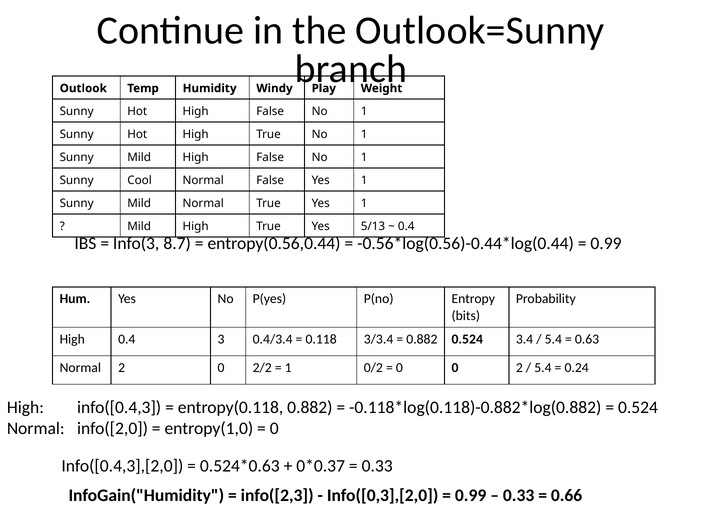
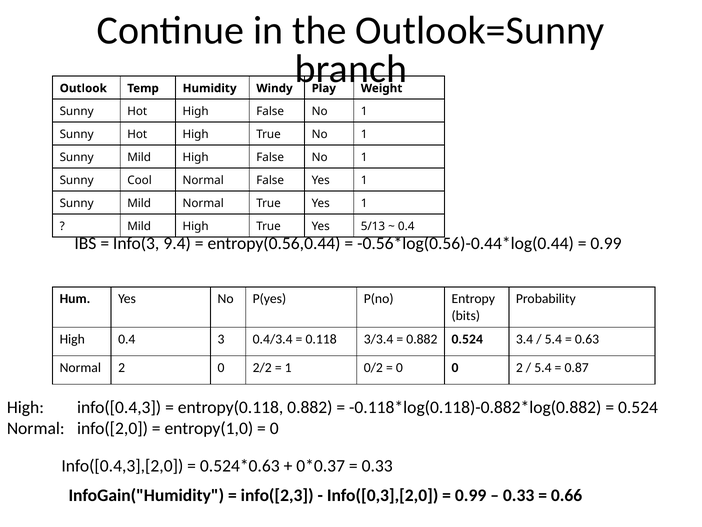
8.7: 8.7 -> 9.4
0.24: 0.24 -> 0.87
